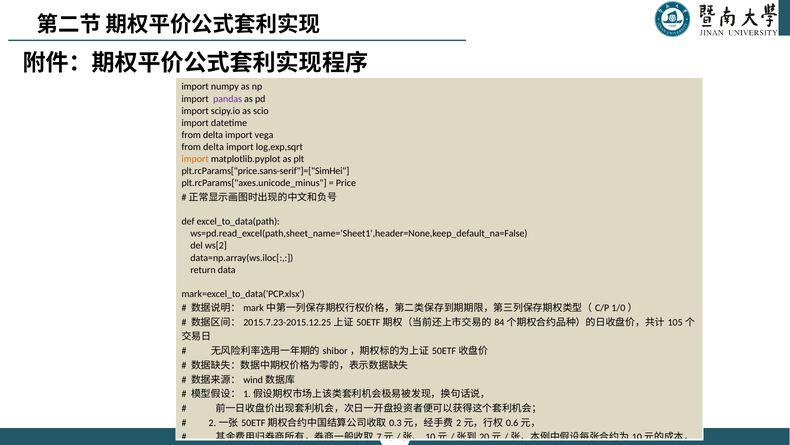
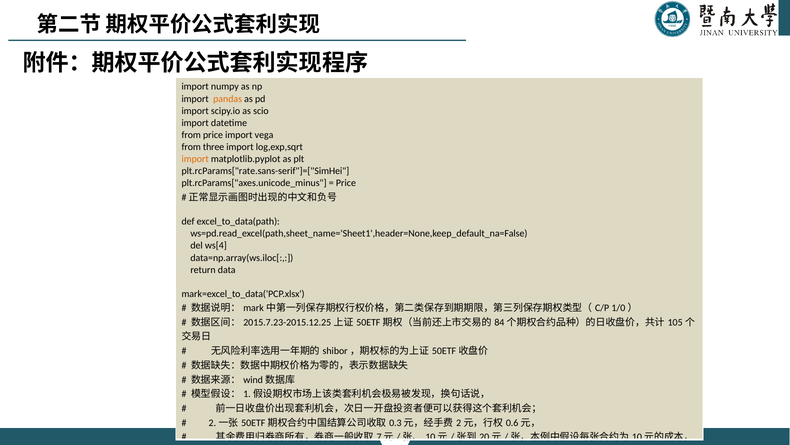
pandas colour: purple -> orange
delta at (213, 135): delta -> price
delta at (214, 147): delta -> three
plt.rcParams["price.sans-serif"]=["SimHei: plt.rcParams["price.sans-serif"]=["SimHei -> plt.rcParams["rate.sans-serif"]=["SimHei
ws[2: ws[2 -> ws[4
